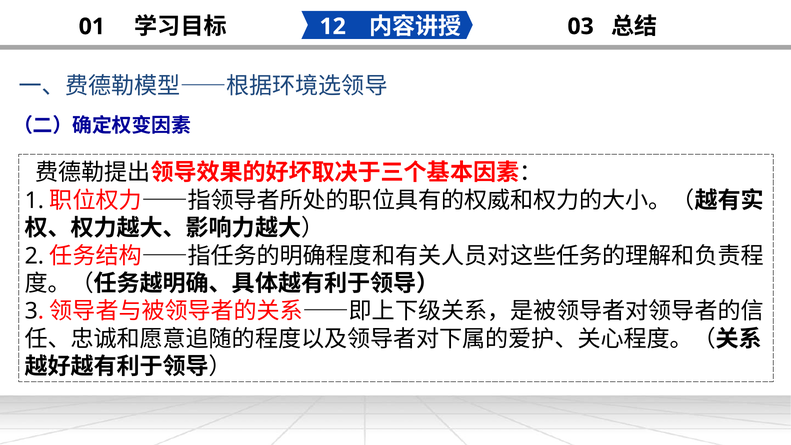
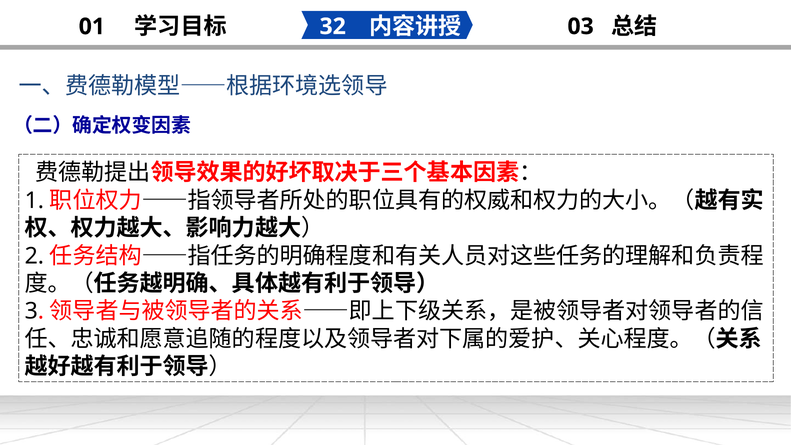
12: 12 -> 32
